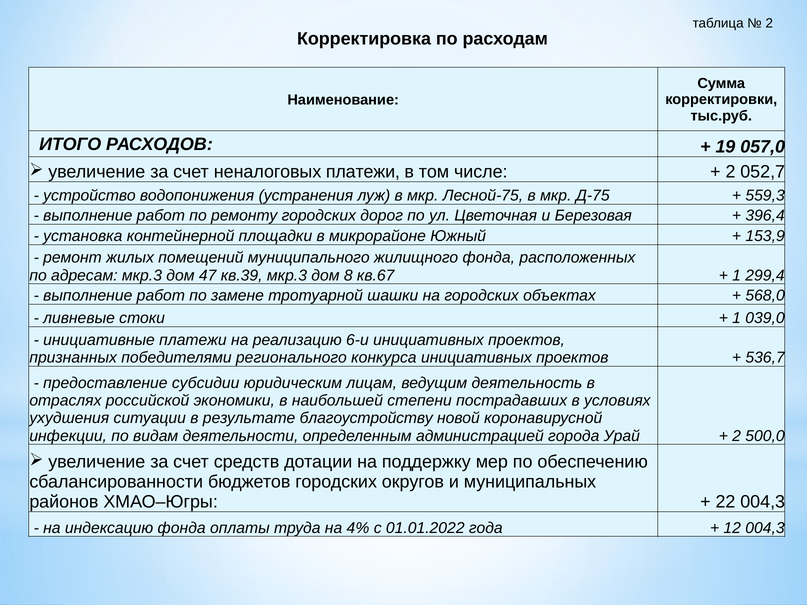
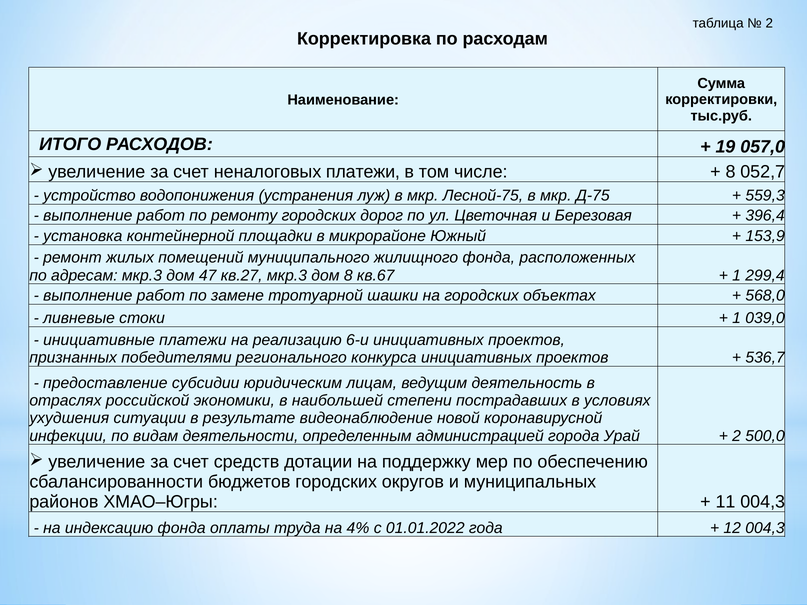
2 at (731, 172): 2 -> 8
кв.39: кв.39 -> кв.27
благоустройству: благоустройству -> видеонаблюдение
22: 22 -> 11
